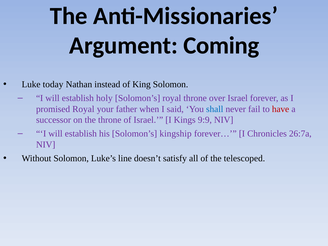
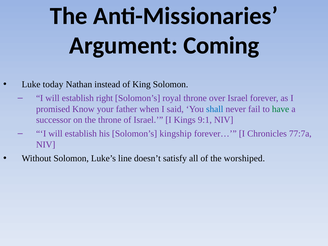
holy: holy -> right
promised Royal: Royal -> Know
have colour: red -> green
9:9: 9:9 -> 9:1
26:7a: 26:7a -> 77:7a
telescoped: telescoped -> worshiped
